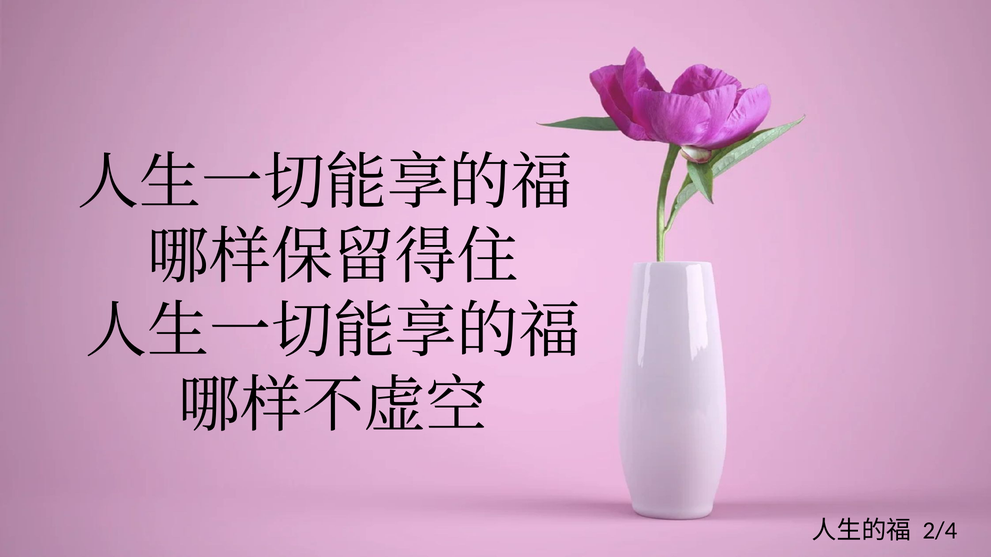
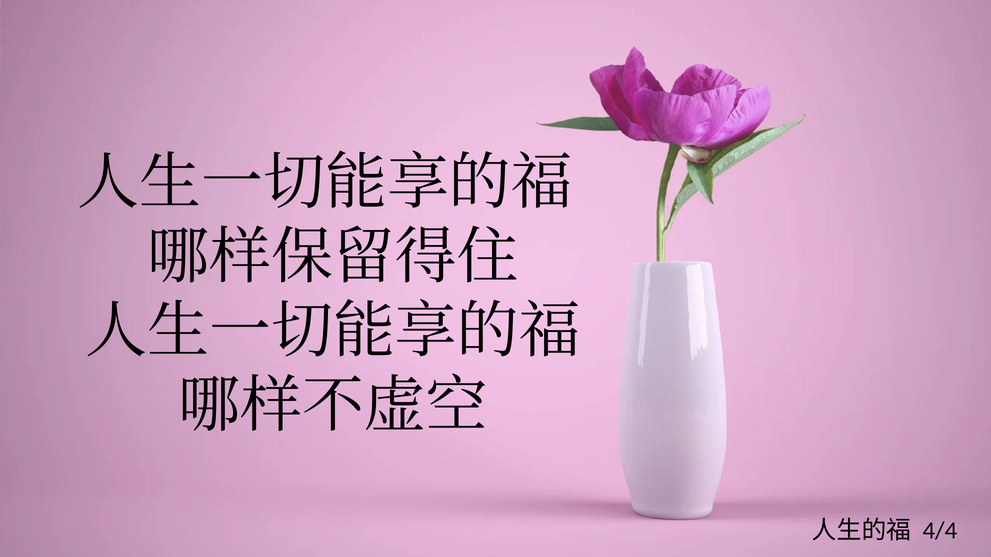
2/4: 2/4 -> 4/4
